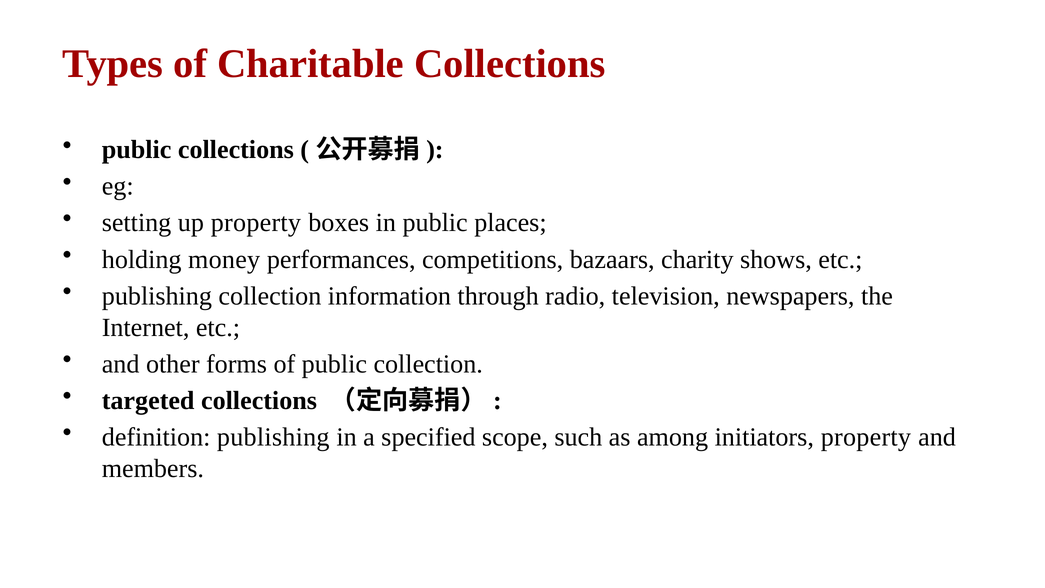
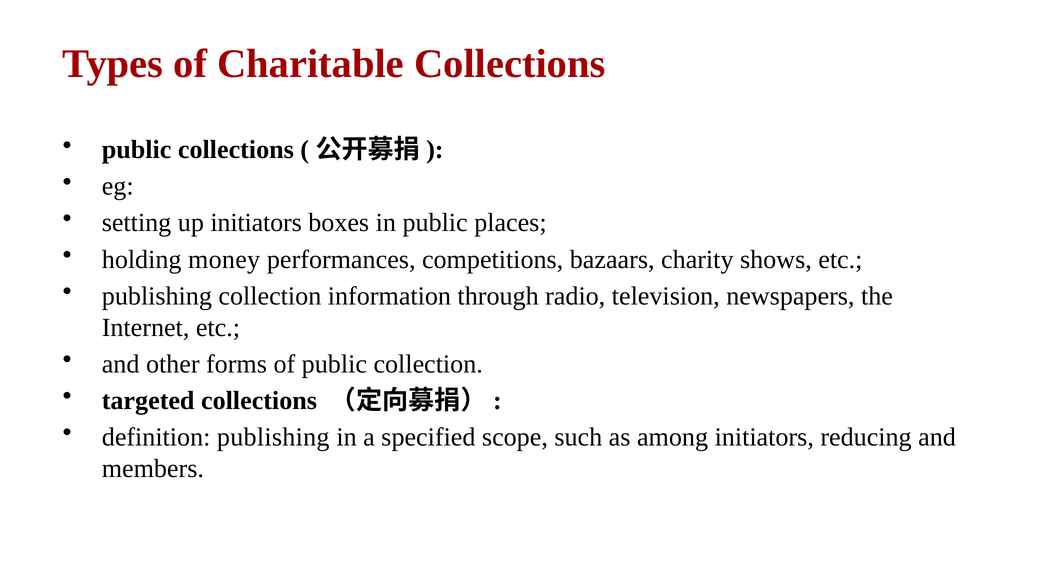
up property: property -> initiators
initiators property: property -> reducing
